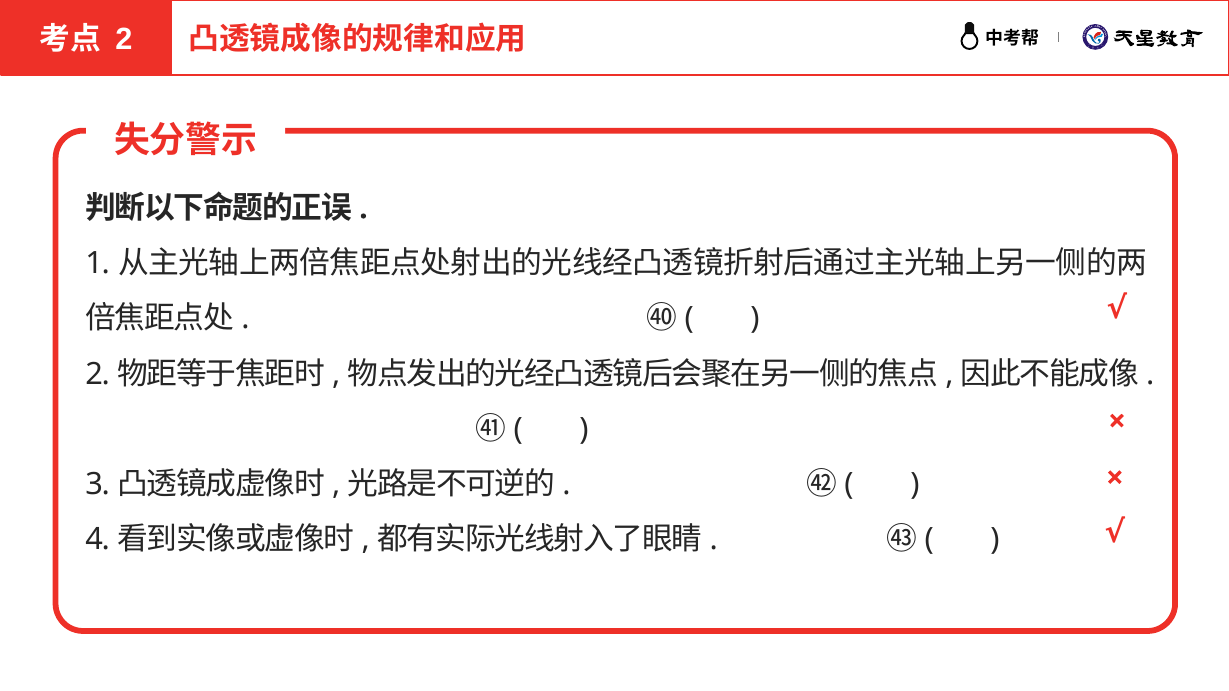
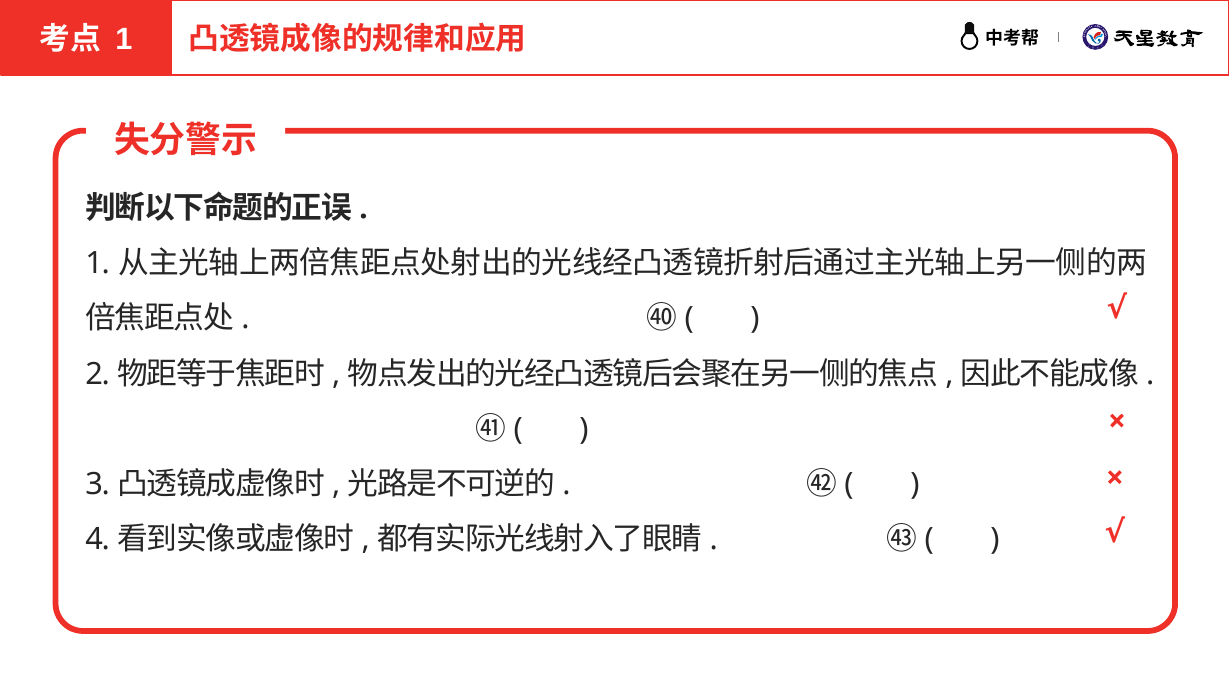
2 at (124, 40): 2 -> 1
